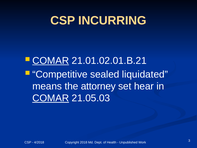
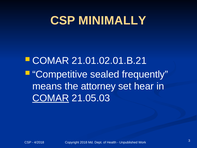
INCURRING: INCURRING -> MINIMALLY
COMAR at (51, 61) underline: present -> none
liquidated: liquidated -> frequently
